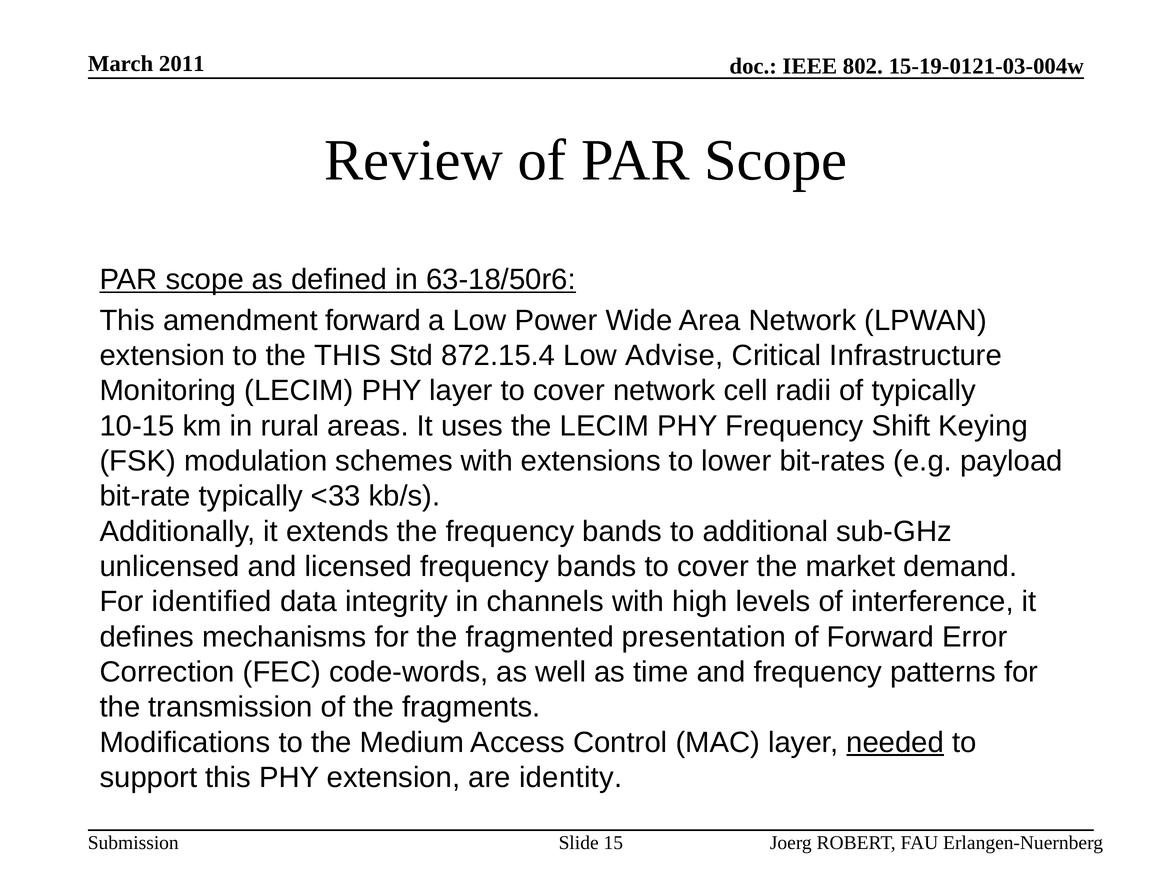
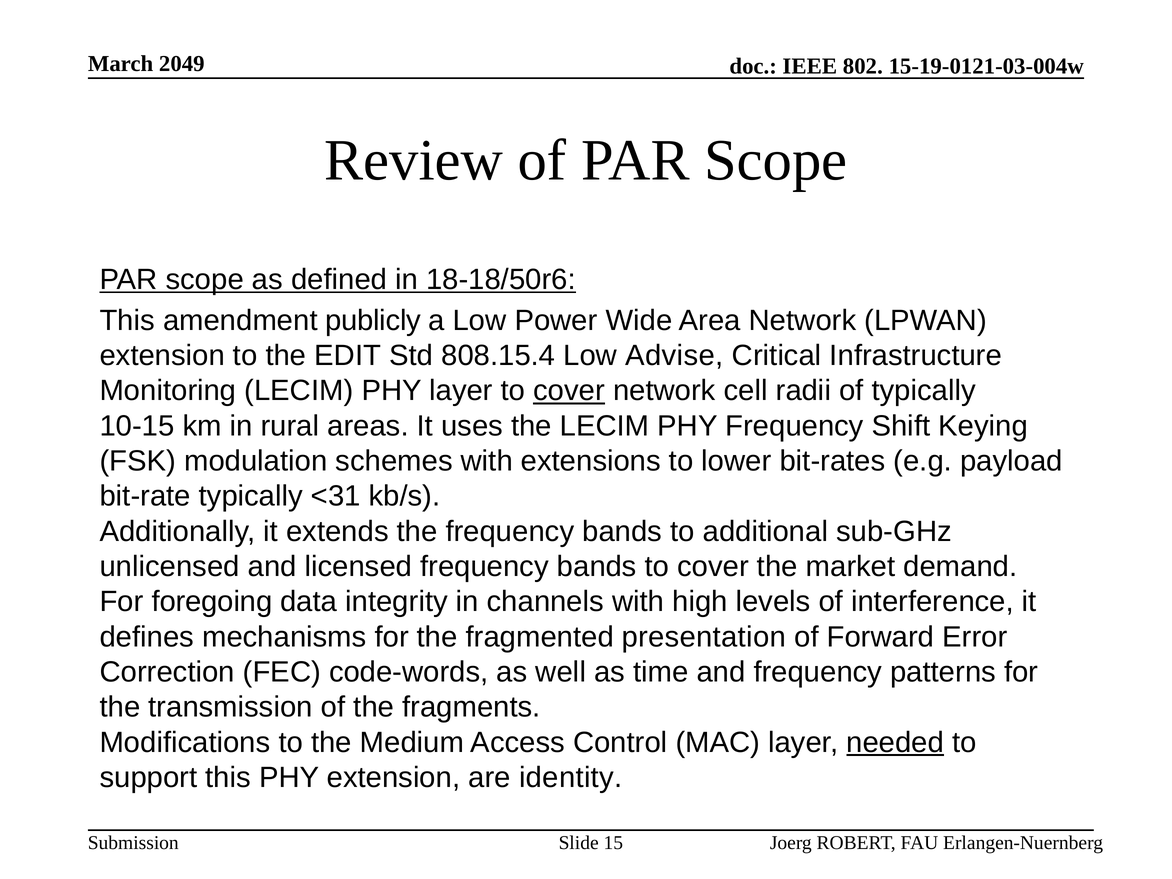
2011: 2011 -> 2049
63-18/50r6: 63-18/50r6 -> 18-18/50r6
amendment forward: forward -> publicly
the THIS: THIS -> EDIT
872.15.4: 872.15.4 -> 808.15.4
cover at (569, 391) underline: none -> present
<33: <33 -> <31
identified: identified -> foregoing
